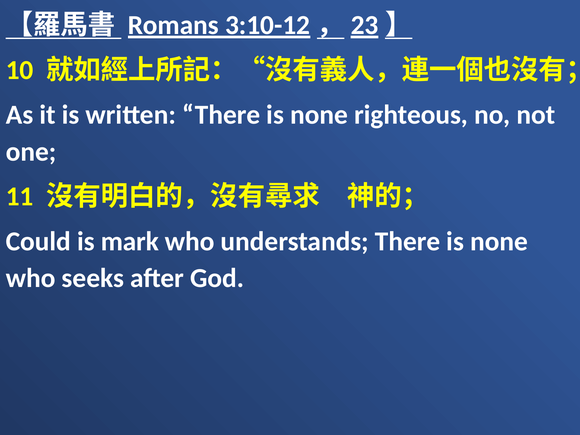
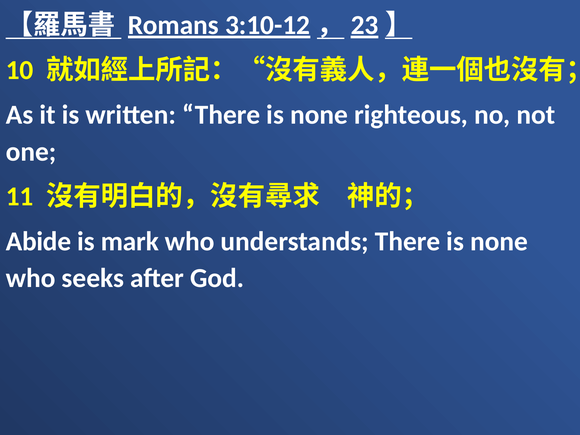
Could: Could -> Abide
